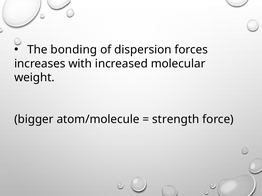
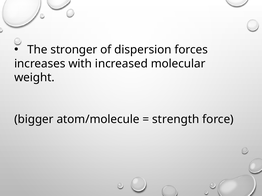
bonding: bonding -> stronger
